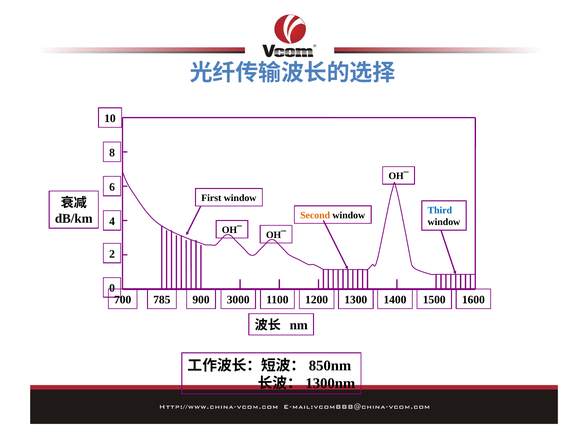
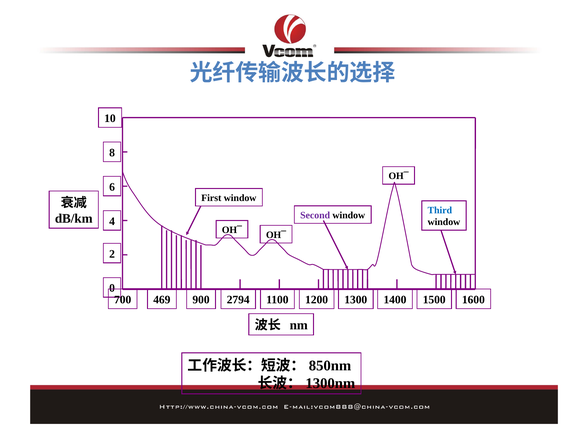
Second colour: orange -> purple
785: 785 -> 469
3000: 3000 -> 2794
